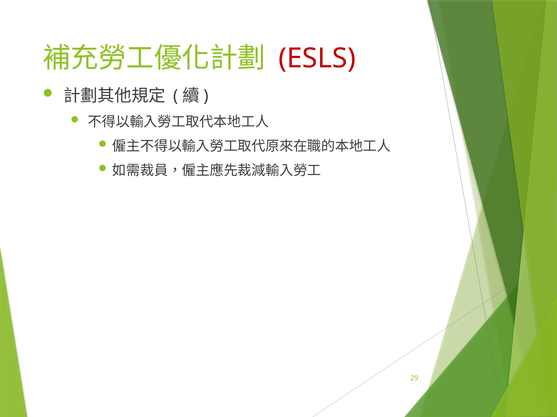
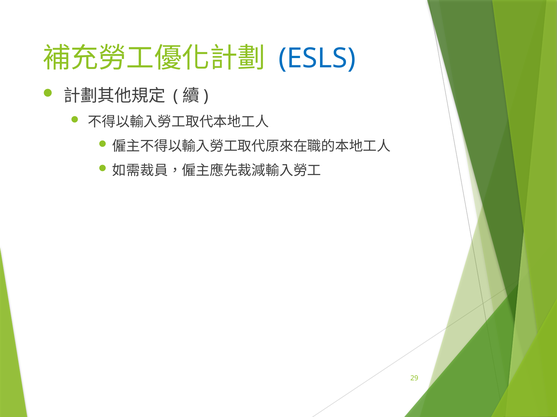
ESLS colour: red -> blue
